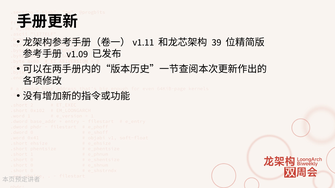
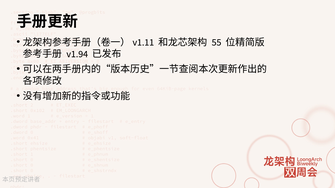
39: 39 -> 55
v1.09: v1.09 -> v1.94
